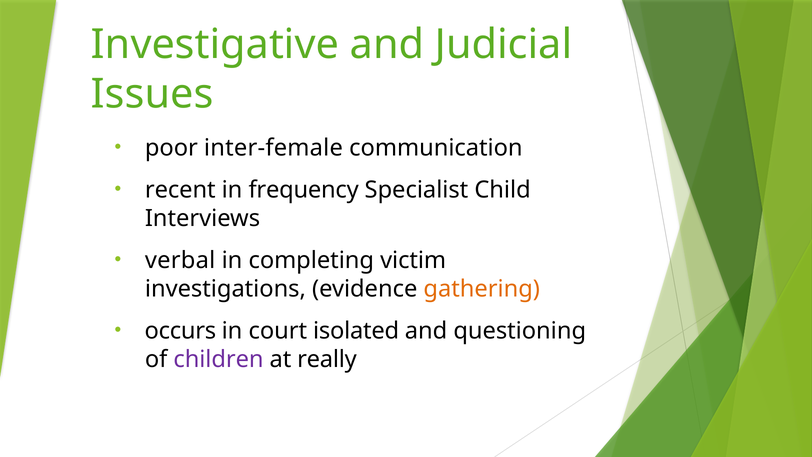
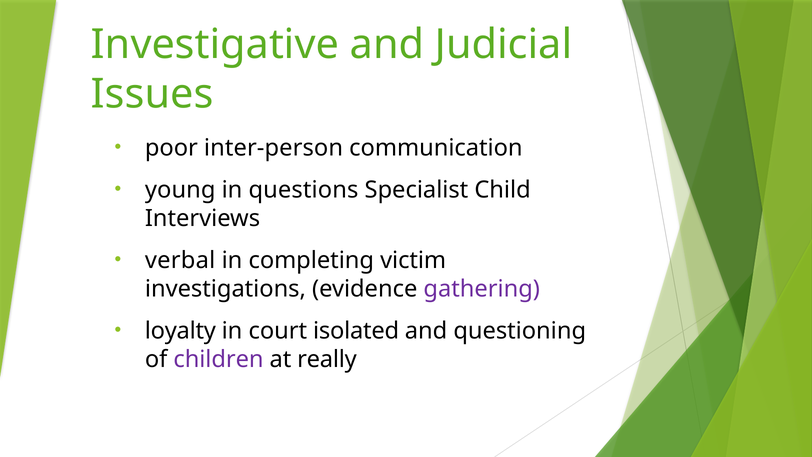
inter-female: inter-female -> inter-person
recent: recent -> young
frequency: frequency -> questions
gathering colour: orange -> purple
occurs: occurs -> loyalty
